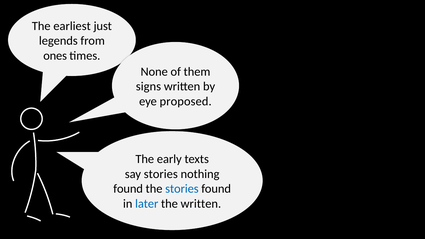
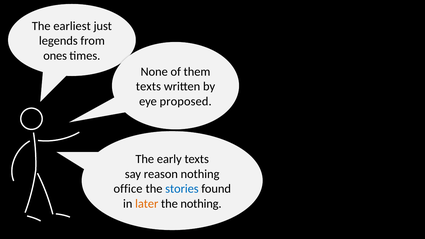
signs at (148, 87): signs -> texts
say stories: stories -> reason
found at (128, 189): found -> office
later colour: blue -> orange
the written: written -> nothing
